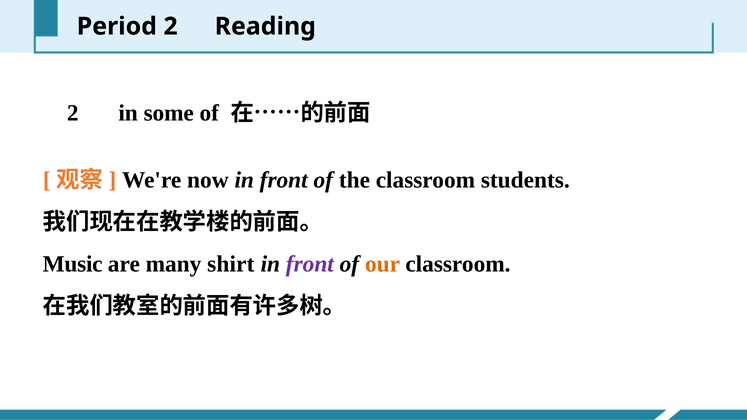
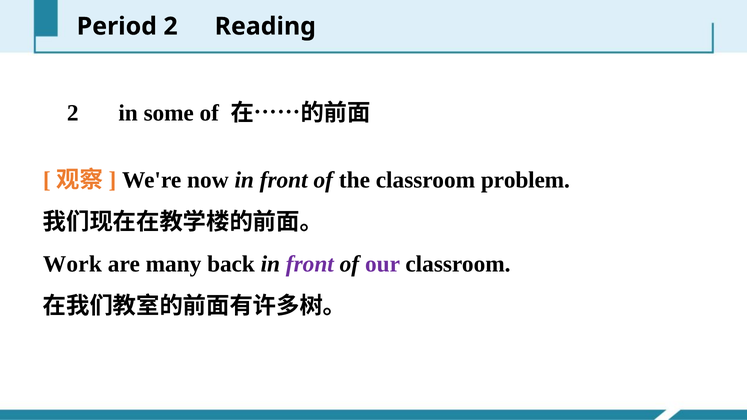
students: students -> problem
Music: Music -> Work
shirt: shirt -> back
our colour: orange -> purple
